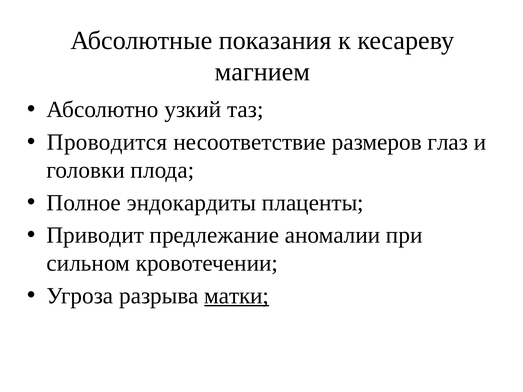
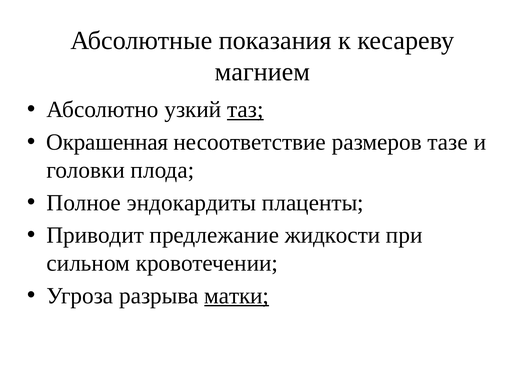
таз underline: none -> present
Проводится: Проводится -> Окрашенная
глаз: глаз -> тазе
аномалии: аномалии -> жидкости
